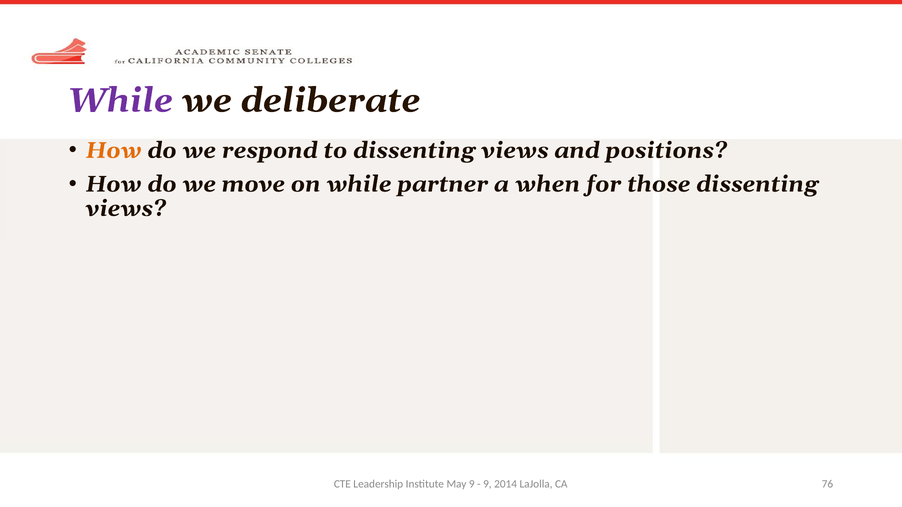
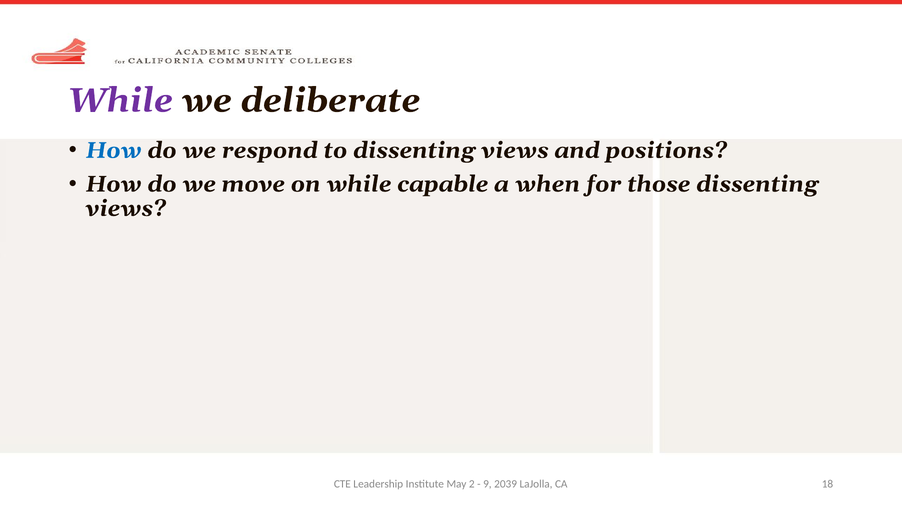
How at (114, 150) colour: orange -> blue
partner: partner -> capable
May 9: 9 -> 2
2014: 2014 -> 2039
76: 76 -> 18
